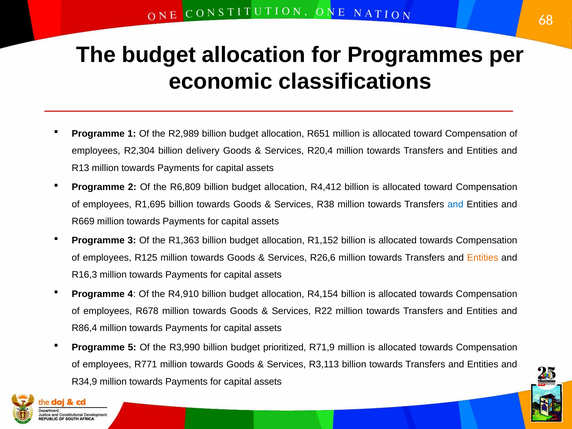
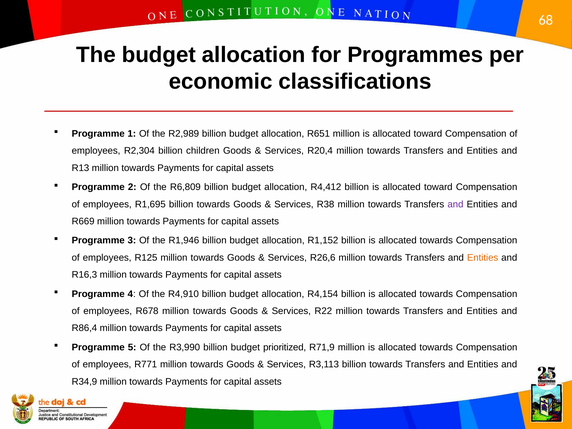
delivery: delivery -> children
and at (455, 204) colour: blue -> purple
R1,363: R1,363 -> R1,946
